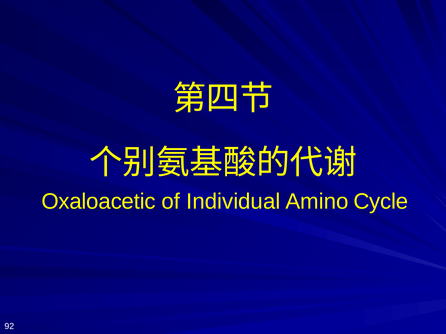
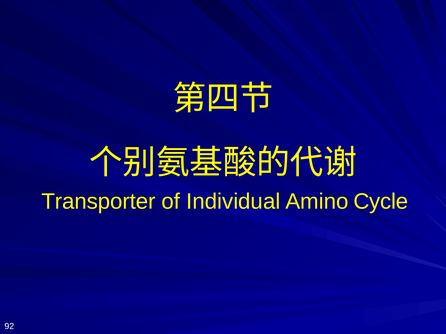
Oxaloacetic: Oxaloacetic -> Transporter
